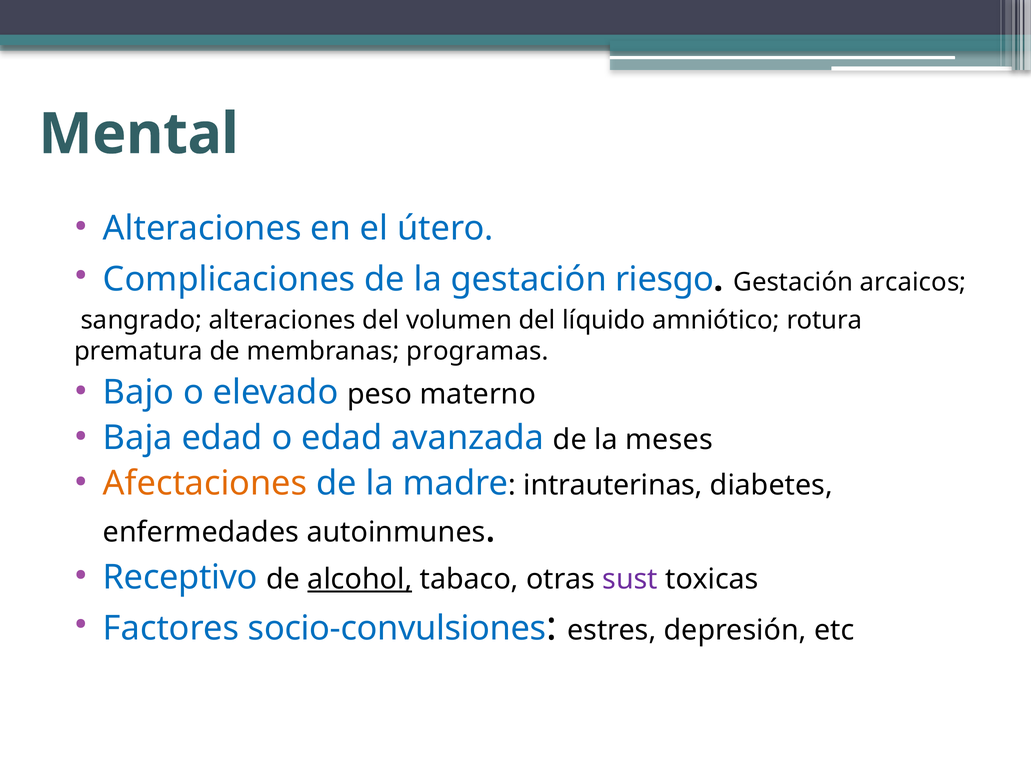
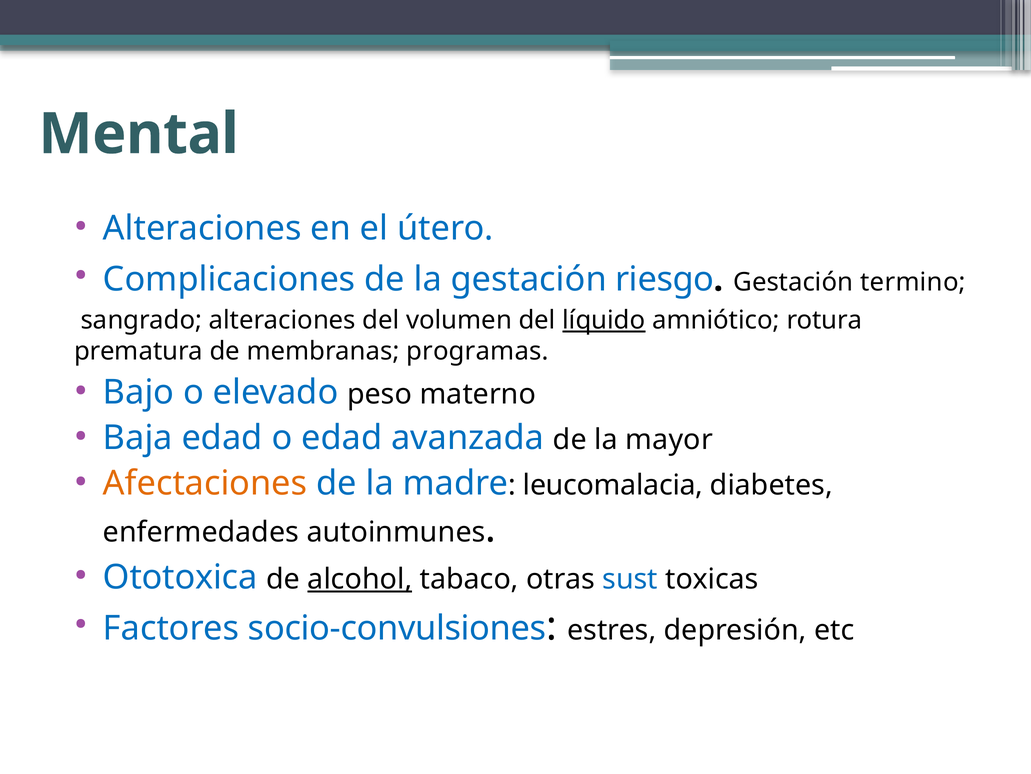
arcaicos: arcaicos -> termino
líquido underline: none -> present
meses: meses -> mayor
intrauterinas: intrauterinas -> leucomalacia
Receptivo: Receptivo -> Ototoxica
sust colour: purple -> blue
